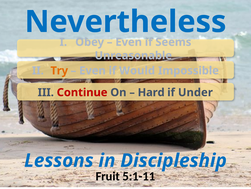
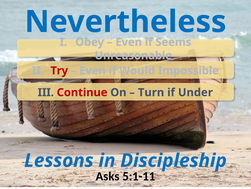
Try colour: orange -> red
Hard: Hard -> Turn
Fruit: Fruit -> Asks
